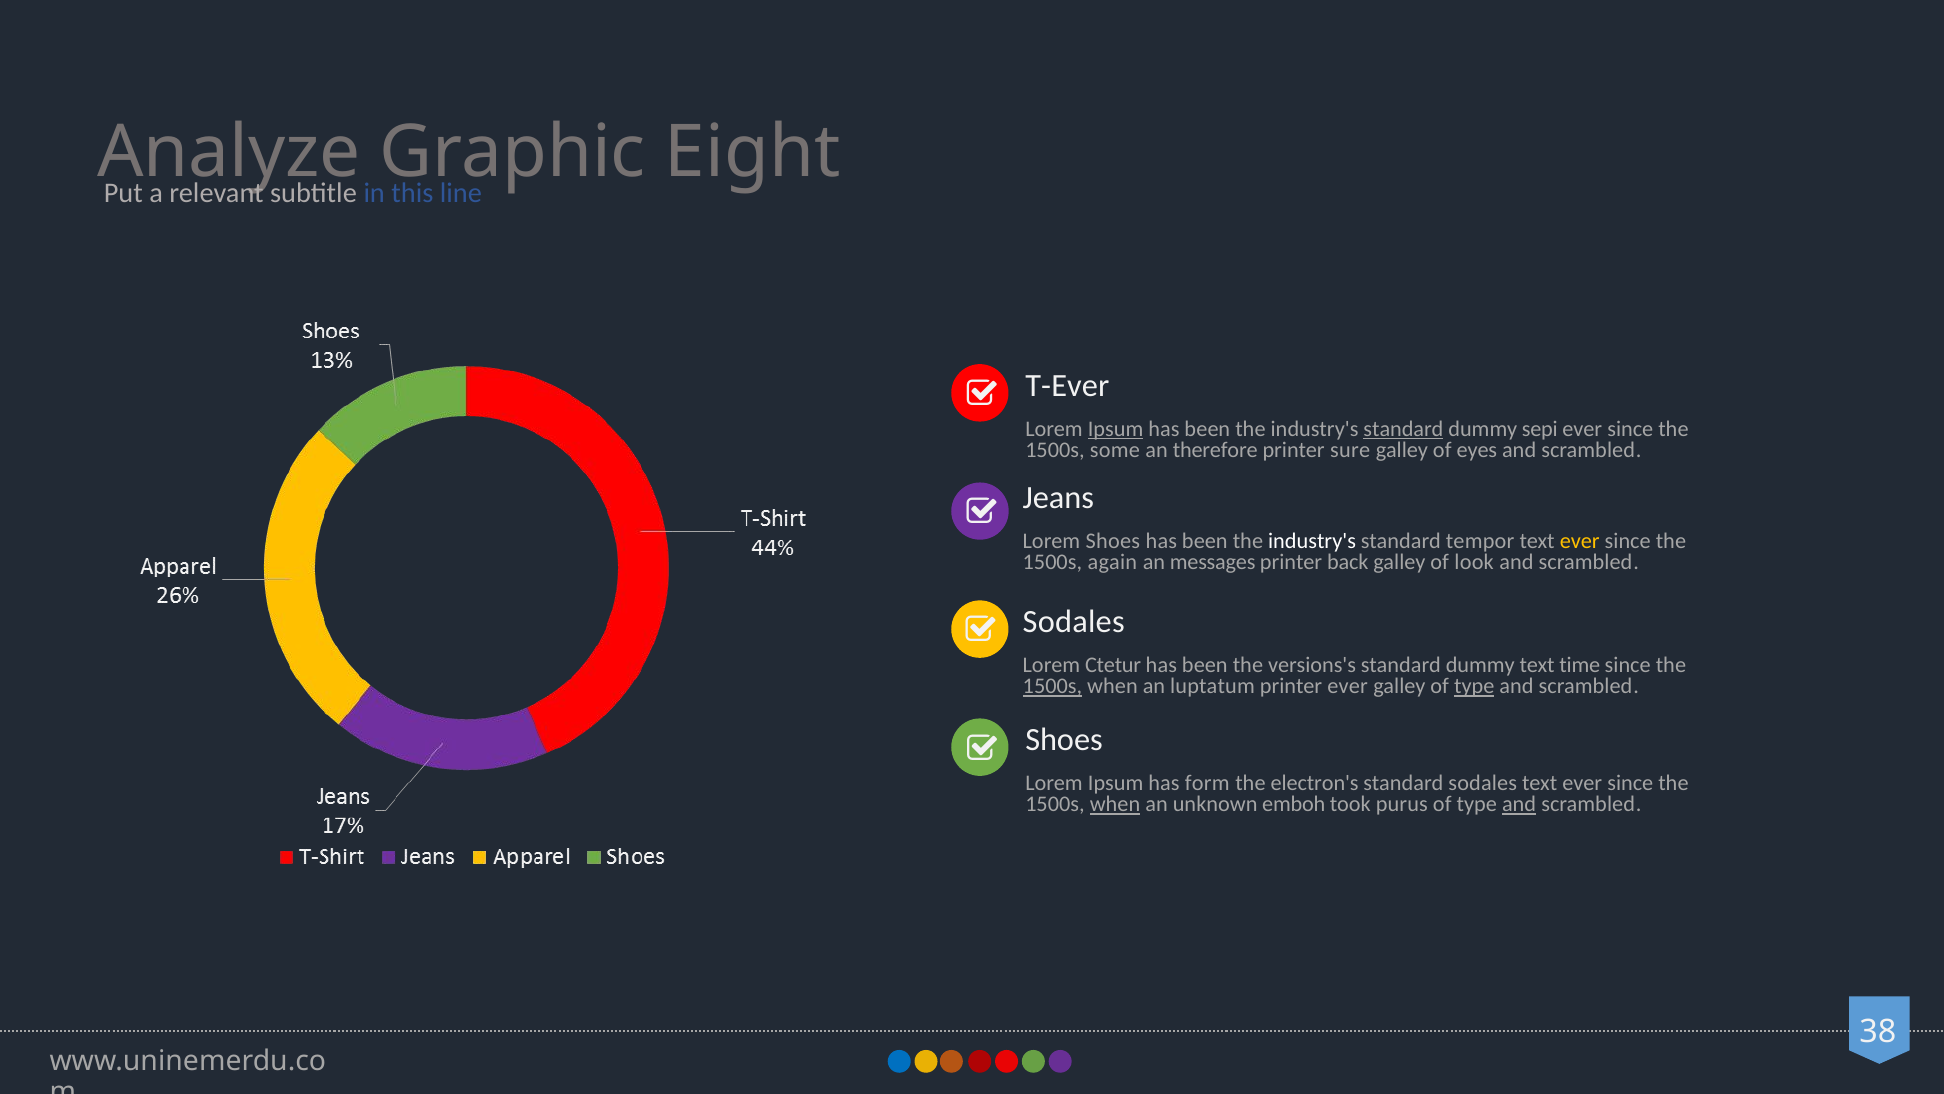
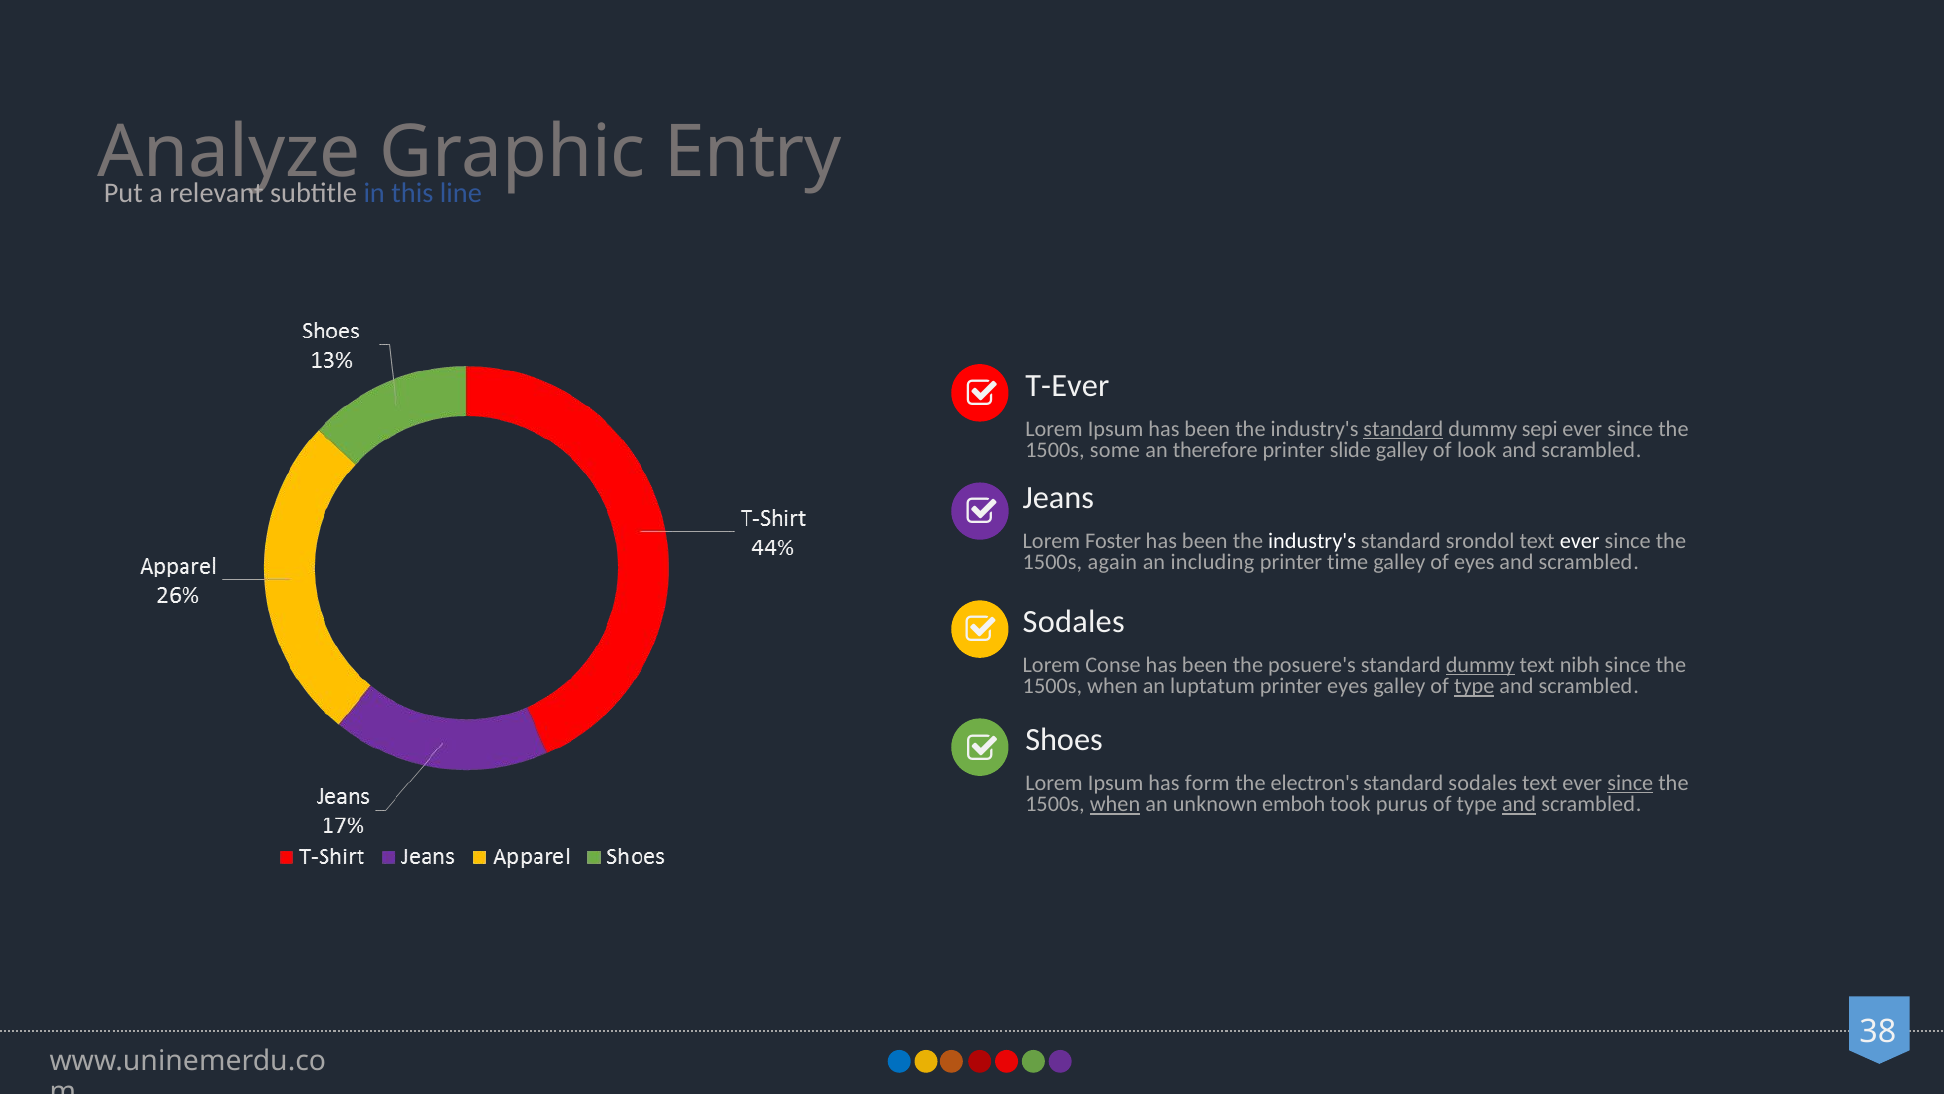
Eight: Eight -> Entry
Ipsum at (1116, 429) underline: present -> none
sure: sure -> slide
eyes: eyes -> look
Lorem Shoes: Shoes -> Foster
tempor: tempor -> srondol
ever at (1580, 541) colour: yellow -> white
messages: messages -> including
back: back -> time
of look: look -> eyes
Ctetur: Ctetur -> Conse
versions's: versions's -> posuere's
dummy at (1480, 665) underline: none -> present
time: time -> nibh
1500s at (1052, 686) underline: present -> none
printer ever: ever -> eyes
since at (1630, 783) underline: none -> present
